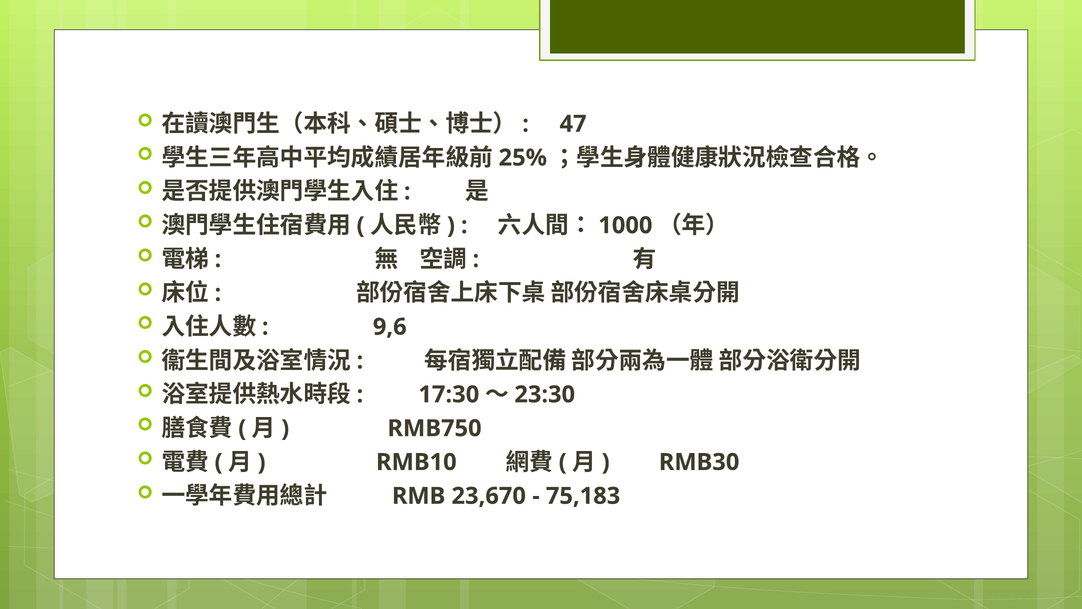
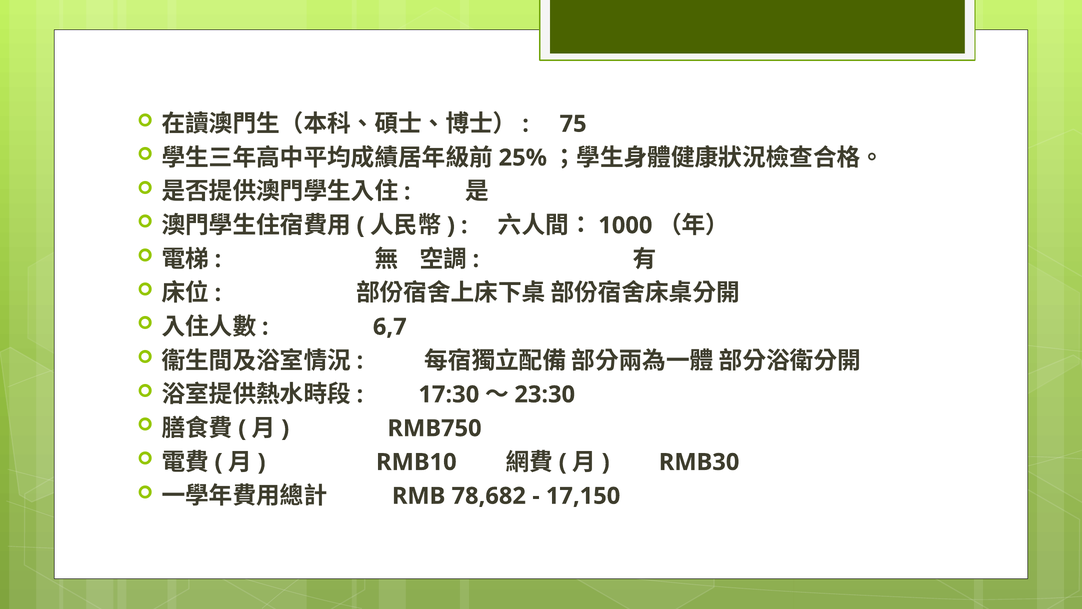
47: 47 -> 75
9,6: 9,6 -> 6,7
23,670: 23,670 -> 78,682
75,183: 75,183 -> 17,150
